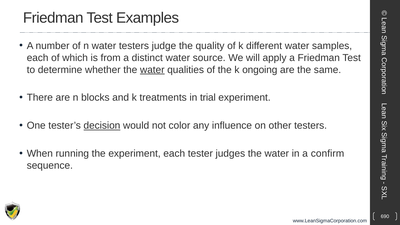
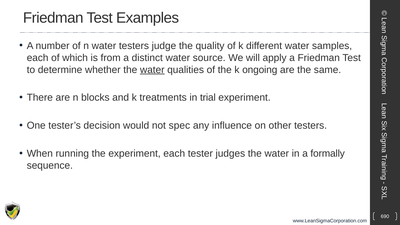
decision underline: present -> none
color: color -> spec
confirm: confirm -> formally
